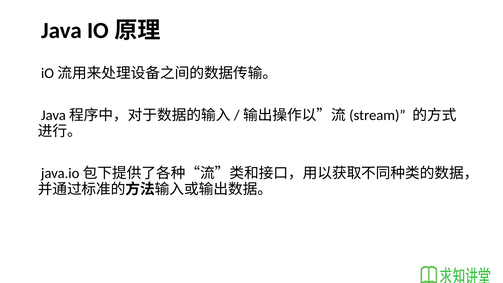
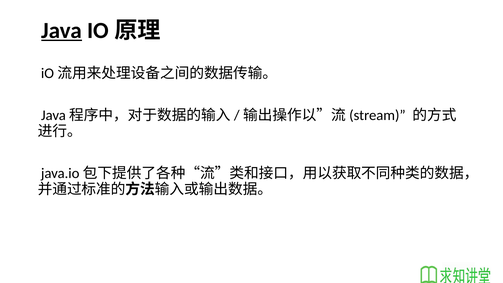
Java underline: none -> present
